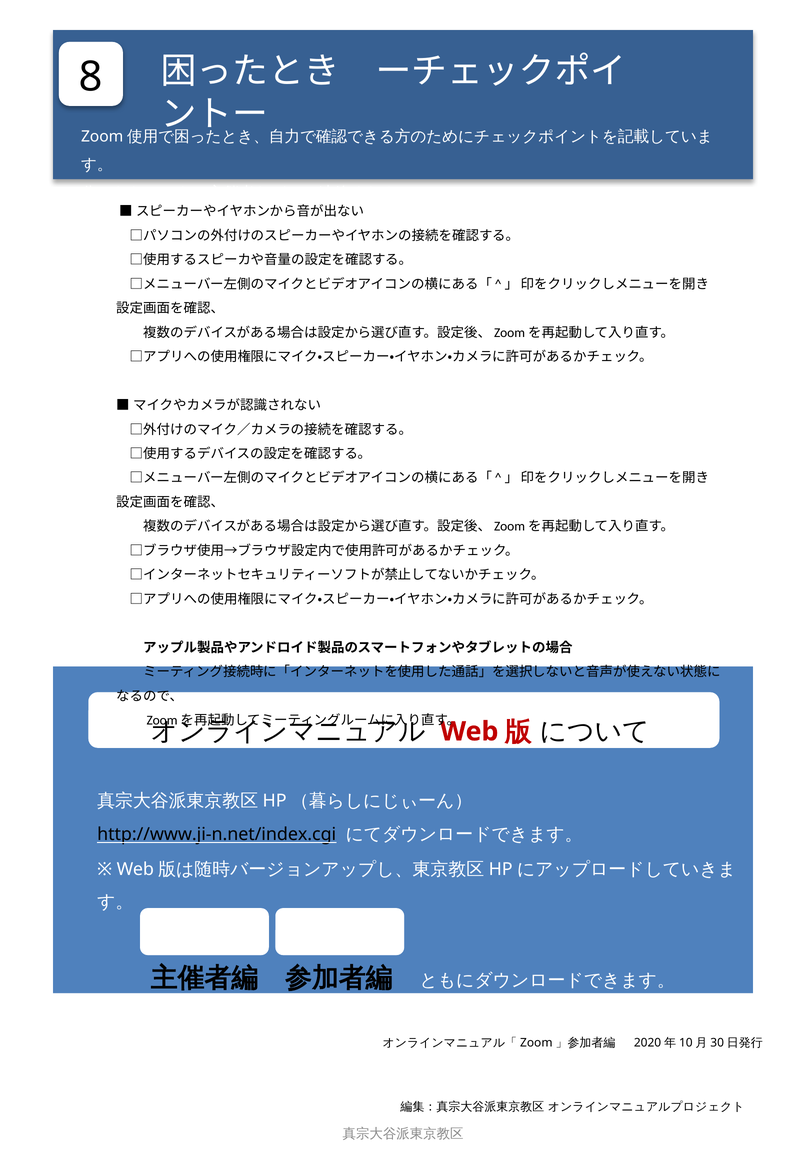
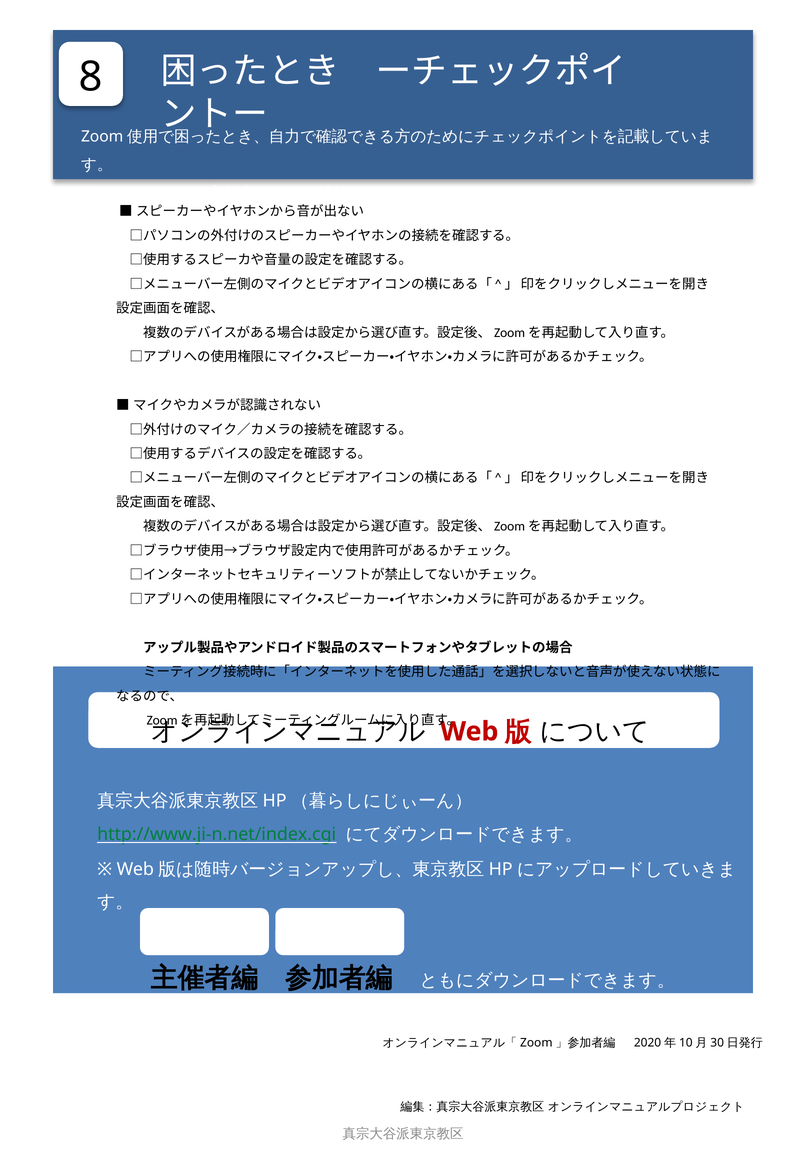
http://www.ji-n.net/index.cgi colour: black -> green
